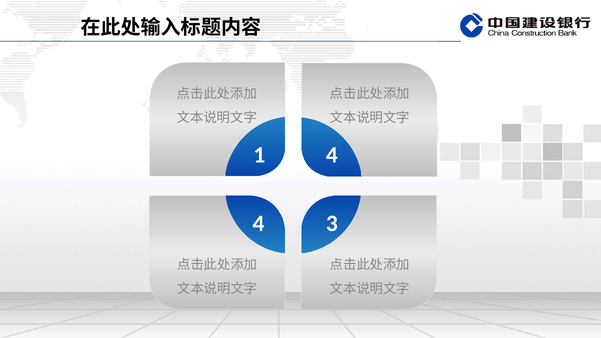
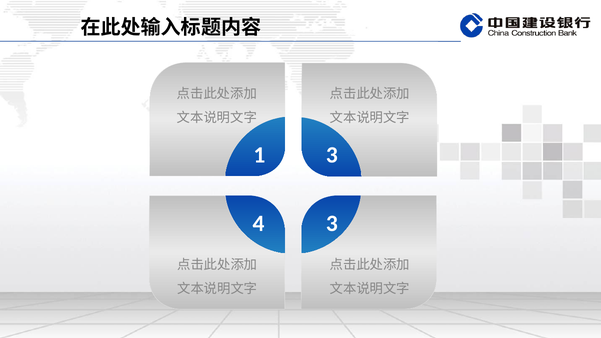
1 4: 4 -> 3
